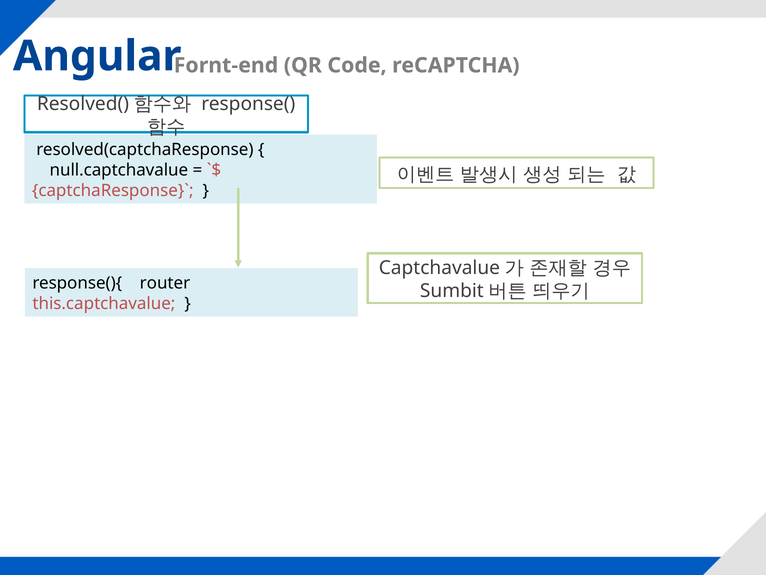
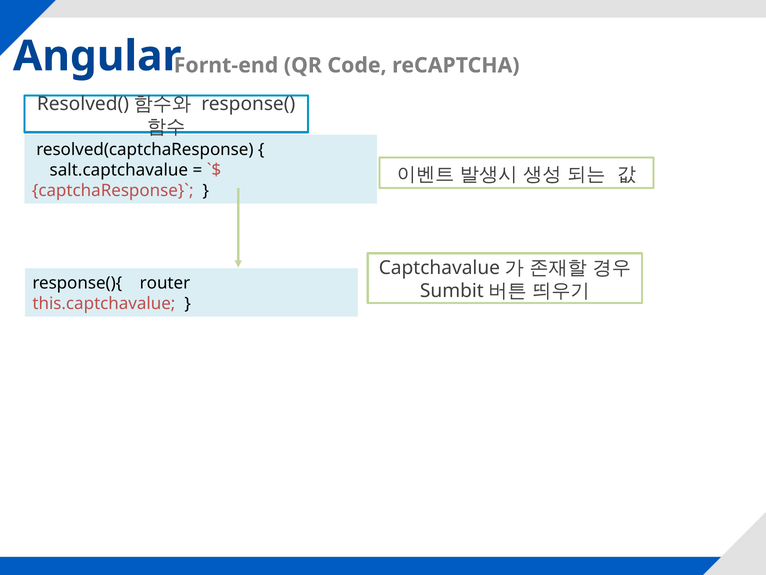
null.captchavalue: null.captchavalue -> salt.captchavalue
